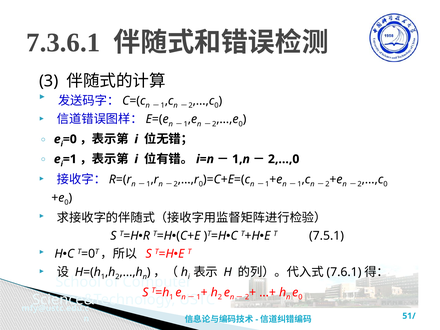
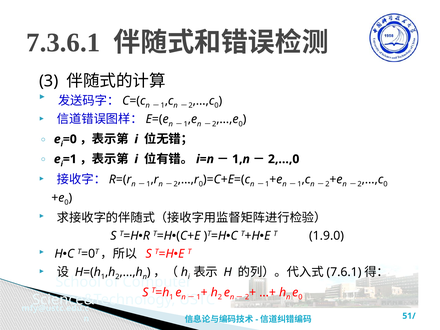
7.5.1: 7.5.1 -> 1.9.0
